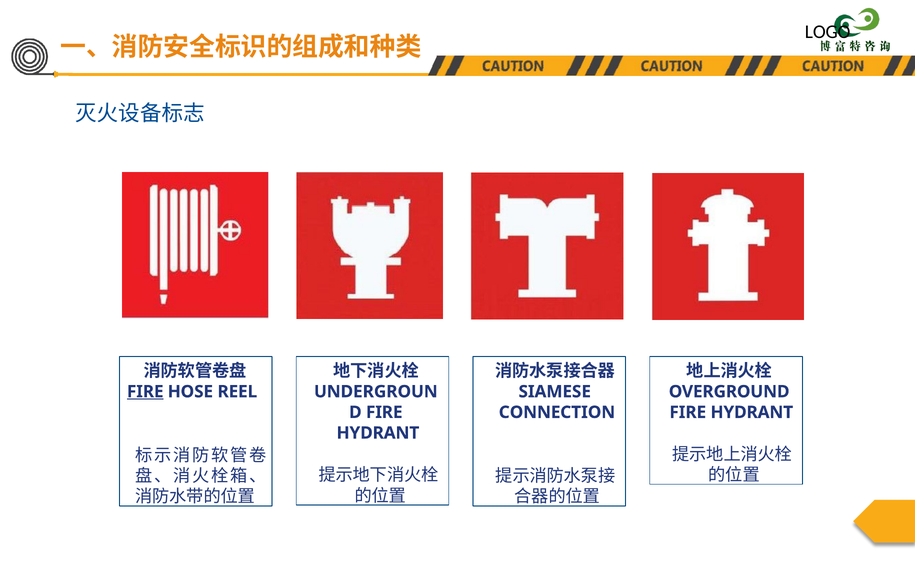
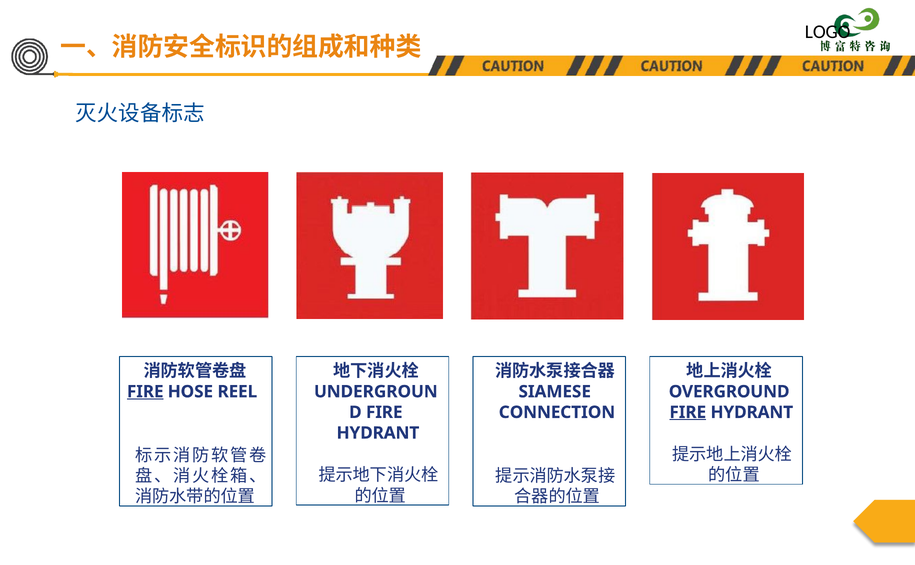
FIRE at (688, 412) underline: none -> present
